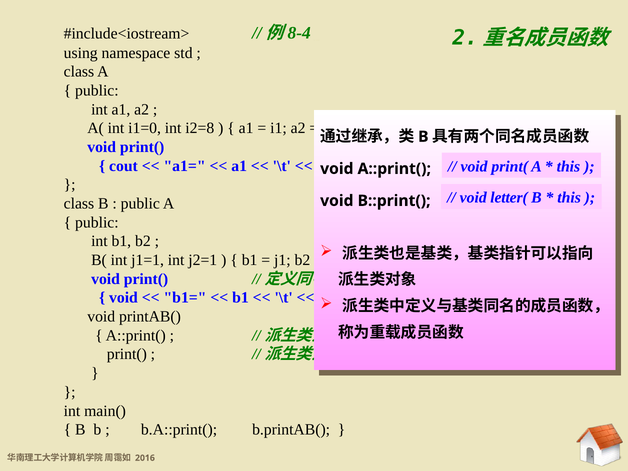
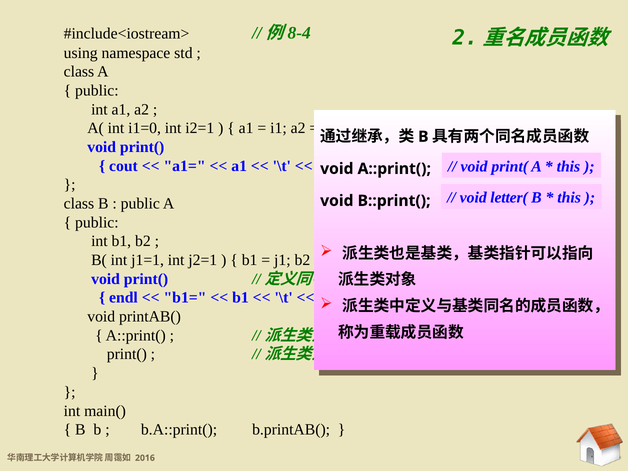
i2=8: i2=8 -> i2=1
void at (123, 298): void -> endl
